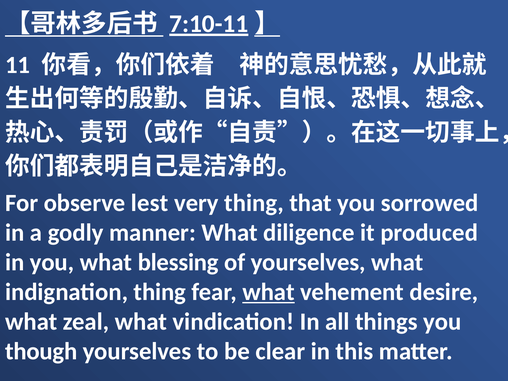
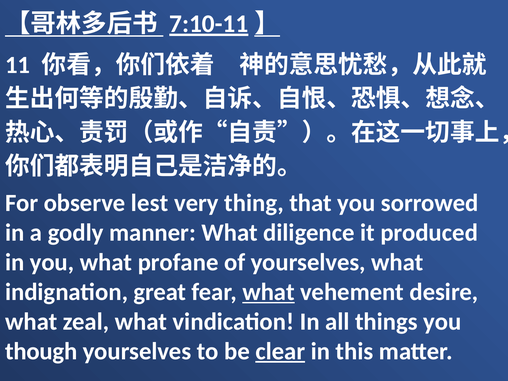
blessing: blessing -> profane
indignation thing: thing -> great
clear underline: none -> present
